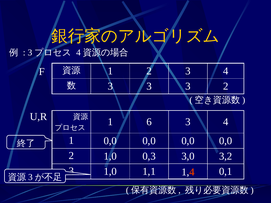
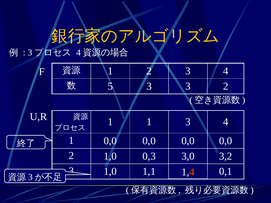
3 at (110, 86): 3 -> 5
1 6: 6 -> 1
